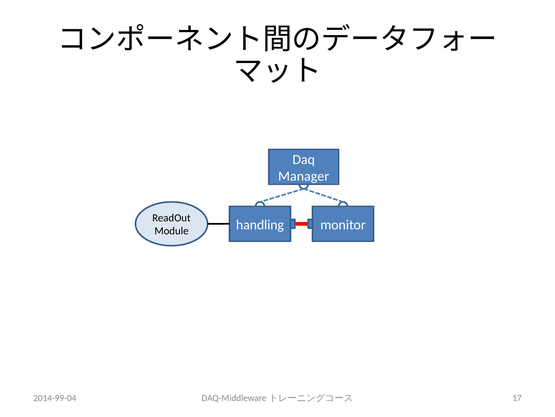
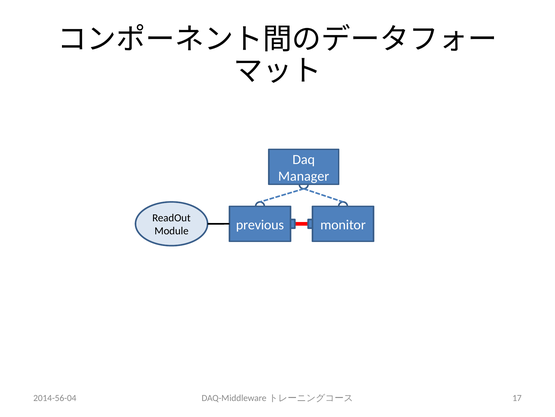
handling: handling -> previous
2014-99-04: 2014-99-04 -> 2014-56-04
